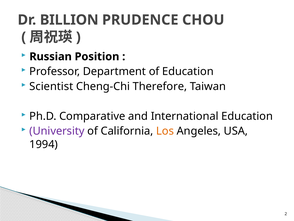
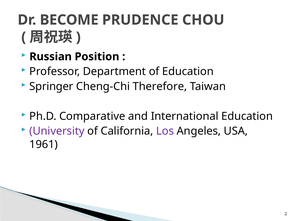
BILLION: BILLION -> BECOME
Scientist: Scientist -> Springer
Los colour: orange -> purple
1994: 1994 -> 1961
